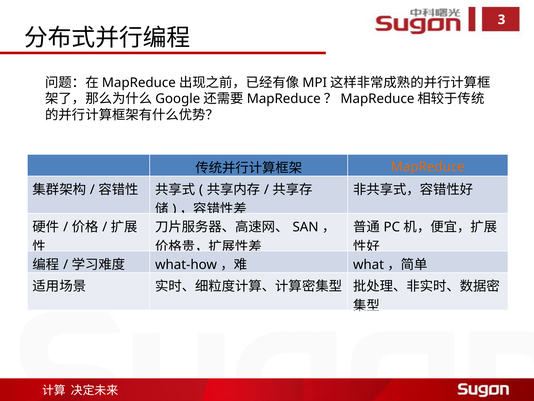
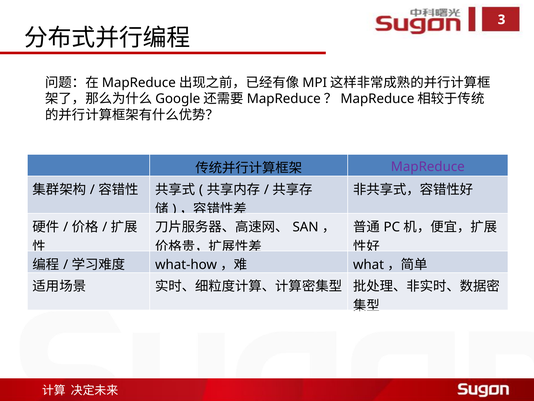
MapReduce colour: orange -> purple
